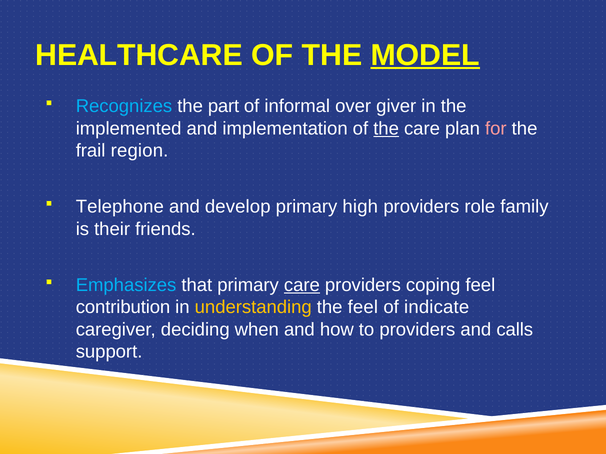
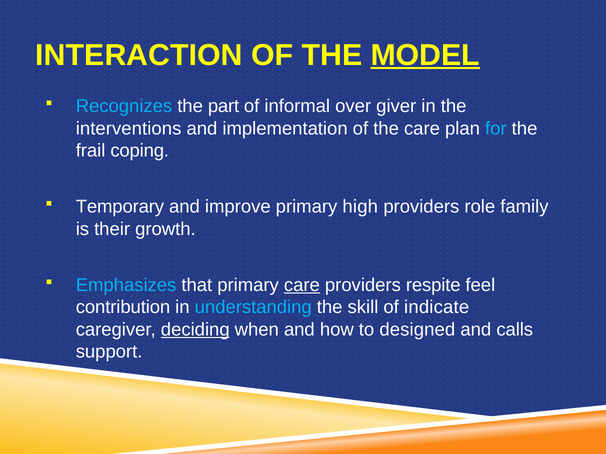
HEALTHCARE: HEALTHCARE -> INTERACTION
implemented: implemented -> interventions
the at (386, 129) underline: present -> none
for colour: pink -> light blue
region: region -> coping
Telephone: Telephone -> Temporary
develop: develop -> improve
friends: friends -> growth
coping: coping -> respite
understanding colour: yellow -> light blue
the feel: feel -> skill
deciding underline: none -> present
to providers: providers -> designed
